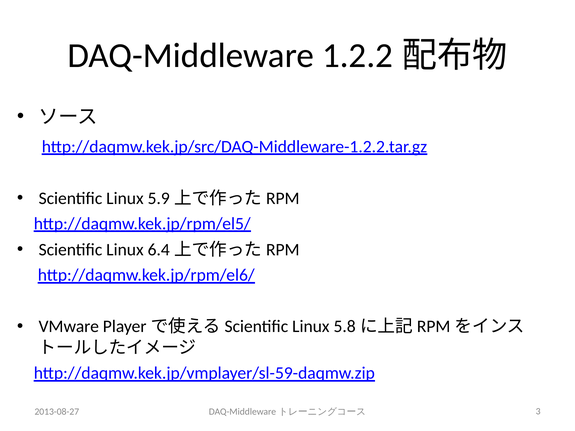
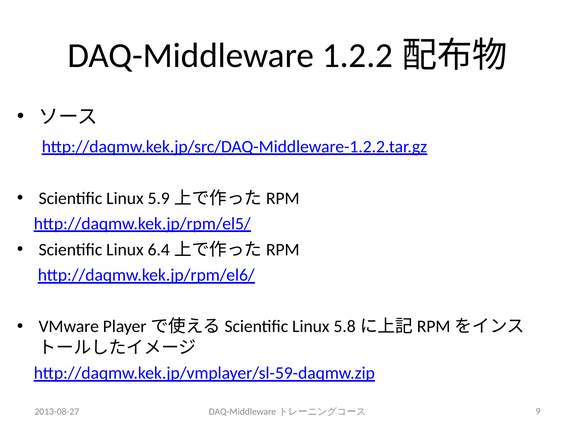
3: 3 -> 9
